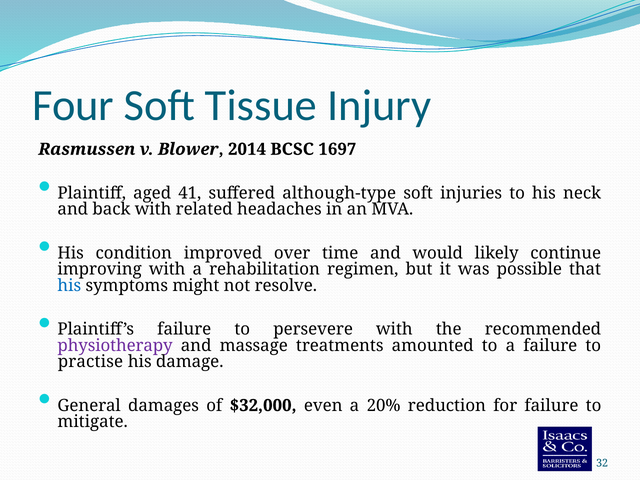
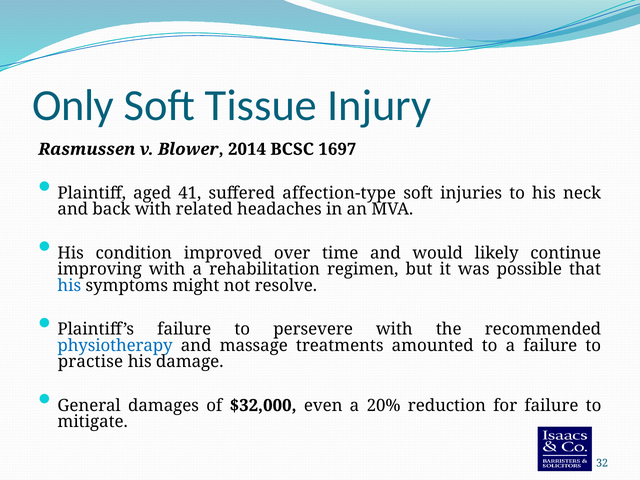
Four: Four -> Only
although-type: although-type -> affection-type
physiotherapy colour: purple -> blue
